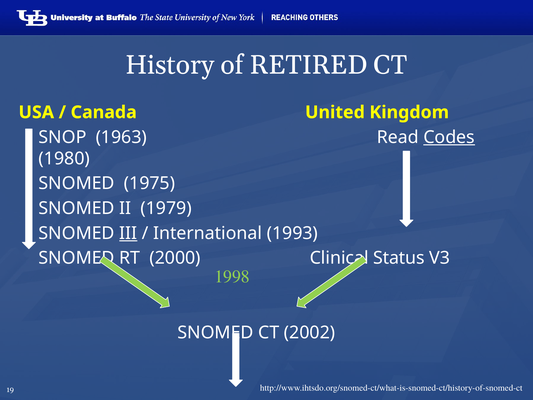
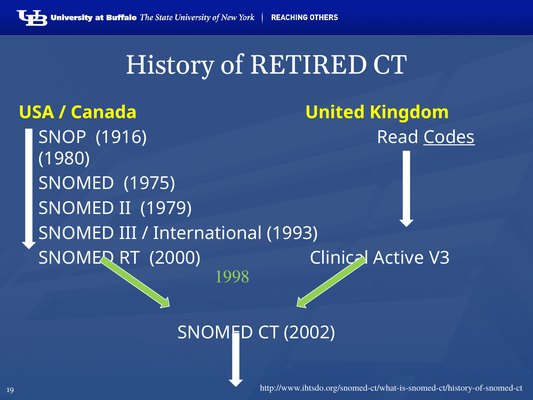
1963: 1963 -> 1916
III underline: present -> none
Status: Status -> Active
